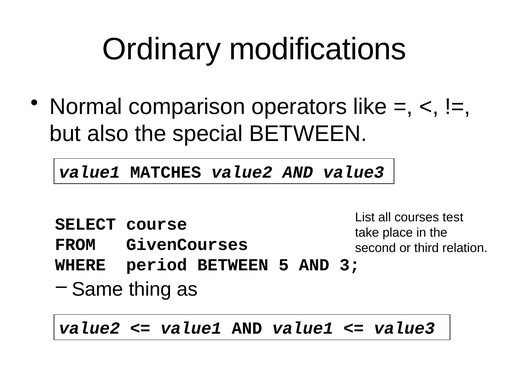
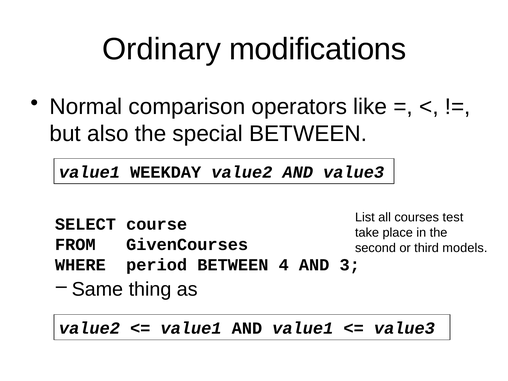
MATCHES: MATCHES -> WEEKDAY
relation: relation -> models
5: 5 -> 4
